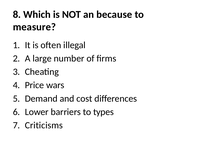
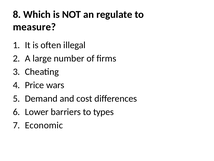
because: because -> regulate
Criticisms: Criticisms -> Economic
